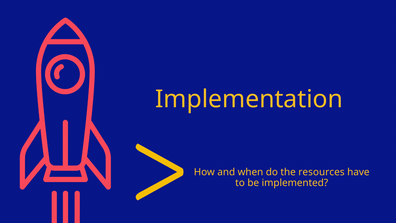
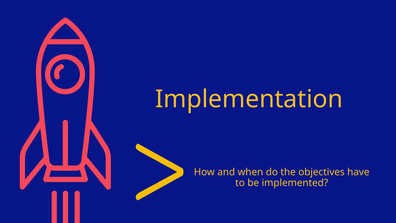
resources: resources -> objectives
